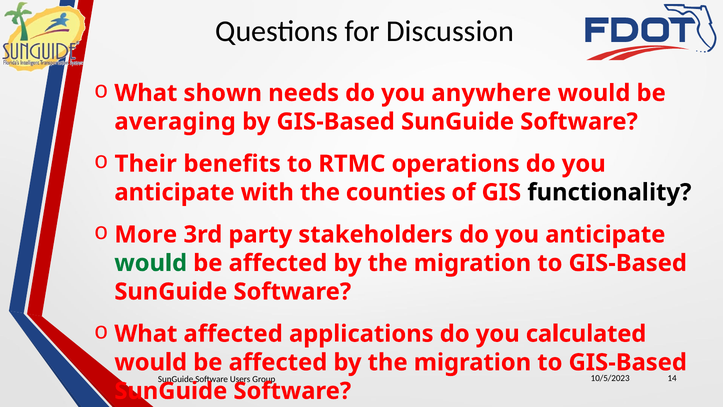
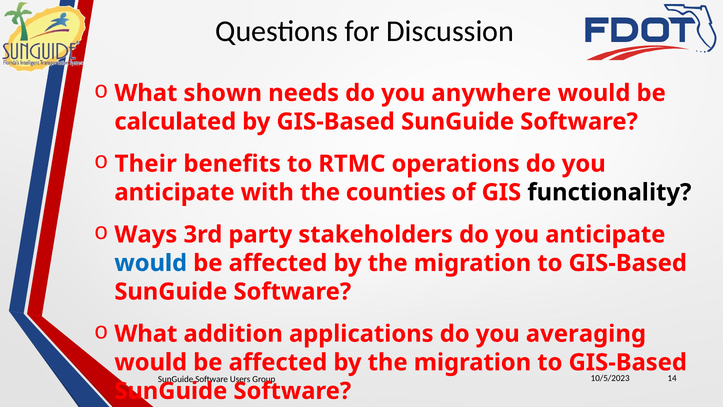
averaging: averaging -> calculated
More: More -> Ways
would at (151, 263) colour: green -> blue
What affected: affected -> addition
calculated: calculated -> averaging
